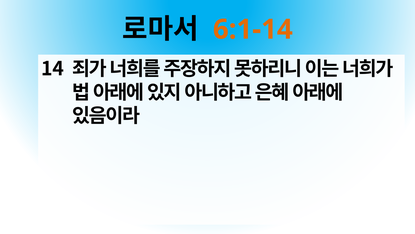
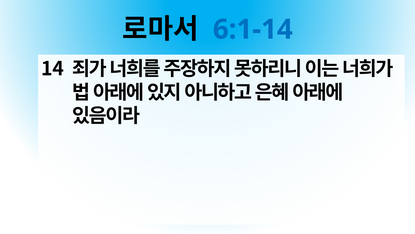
6:1-14 colour: orange -> blue
